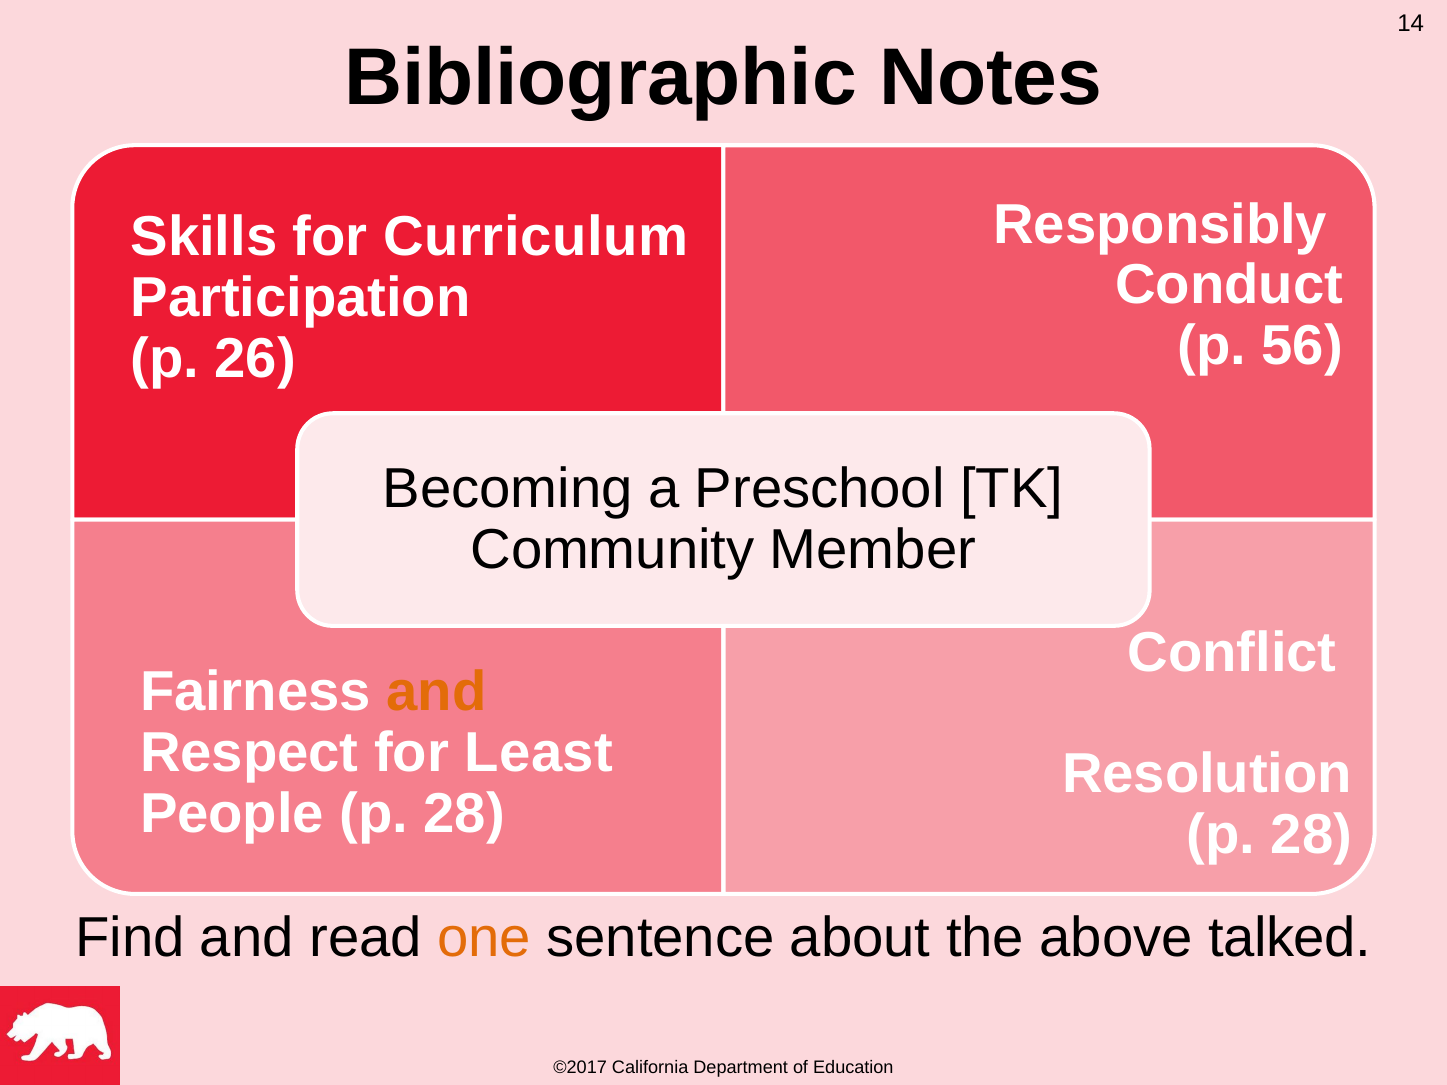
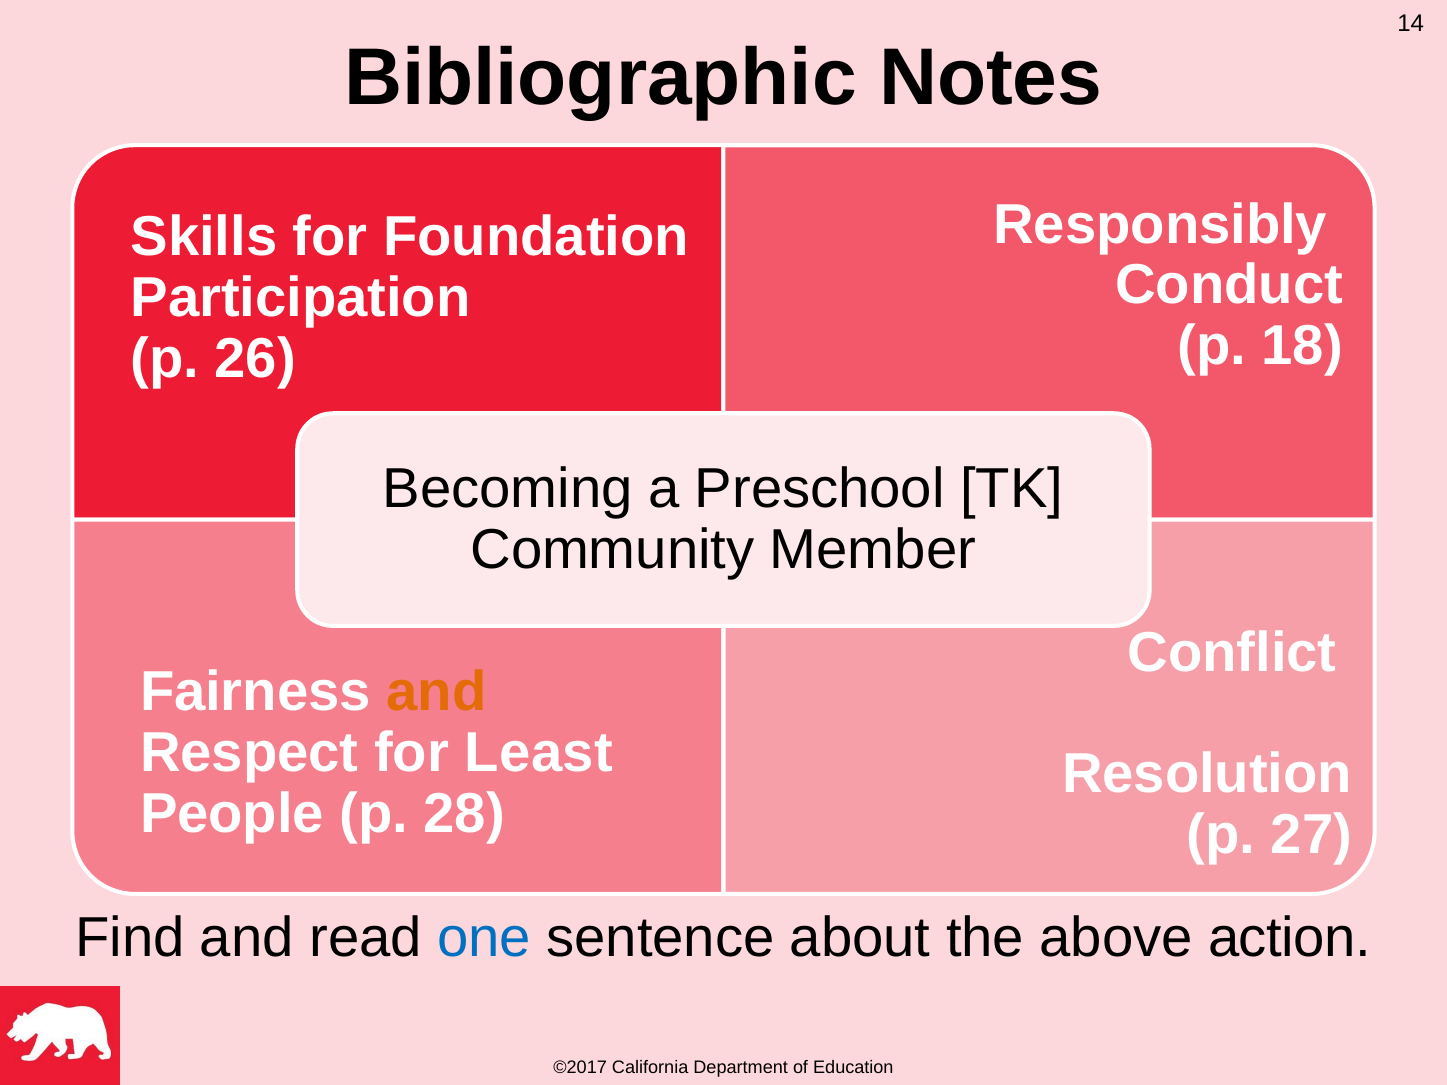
Curriculum: Curriculum -> Foundation
56: 56 -> 18
28 at (1311, 835): 28 -> 27
one colour: orange -> blue
talked: talked -> action
